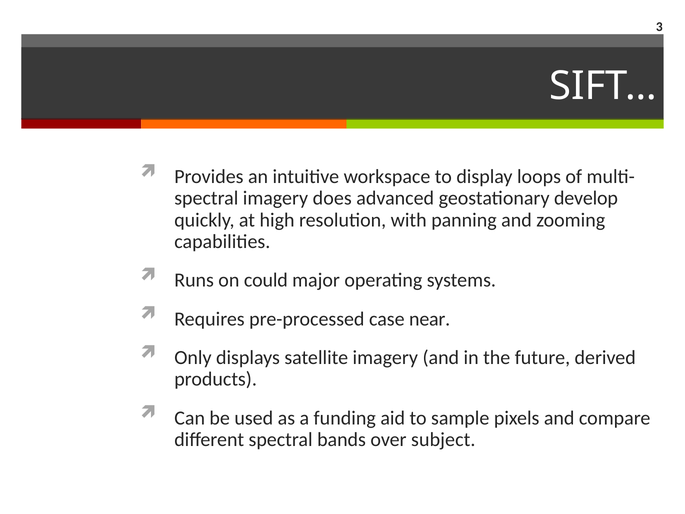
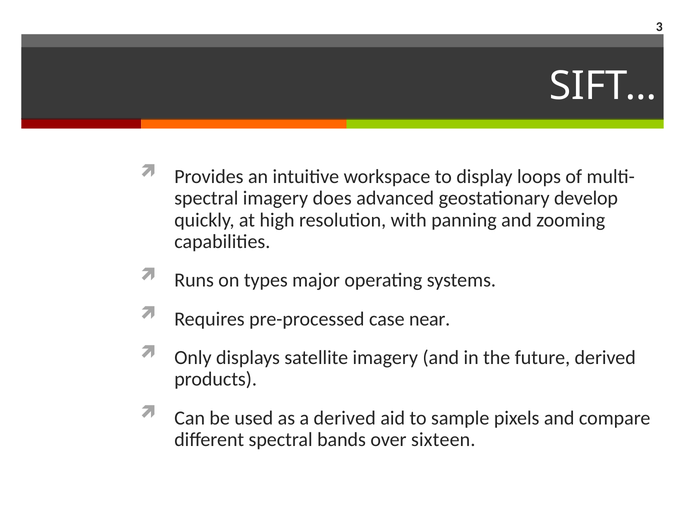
could: could -> types
a funding: funding -> derived
subject: subject -> sixteen
